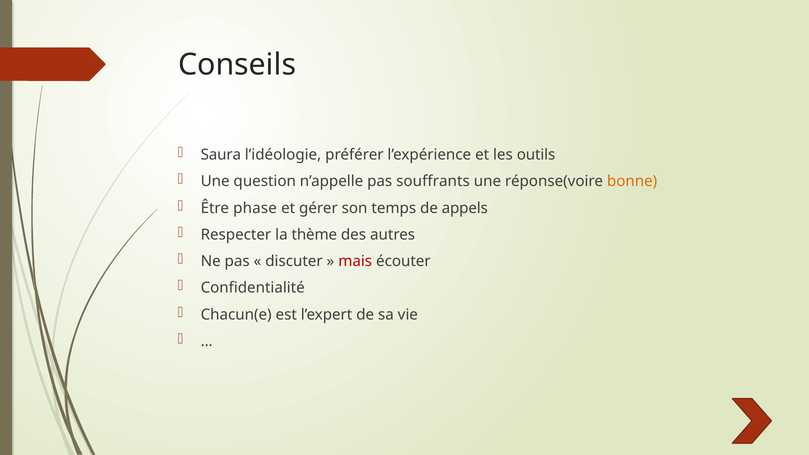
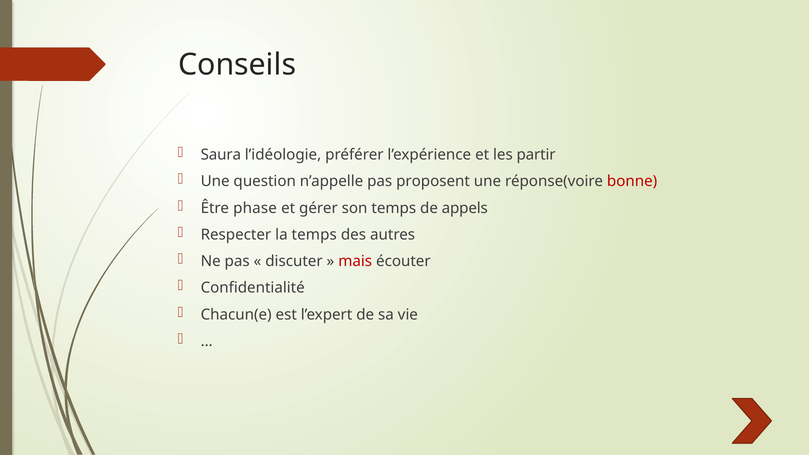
outils: outils -> partir
souffrants: souffrants -> proposent
bonne colour: orange -> red
la thème: thème -> temps
